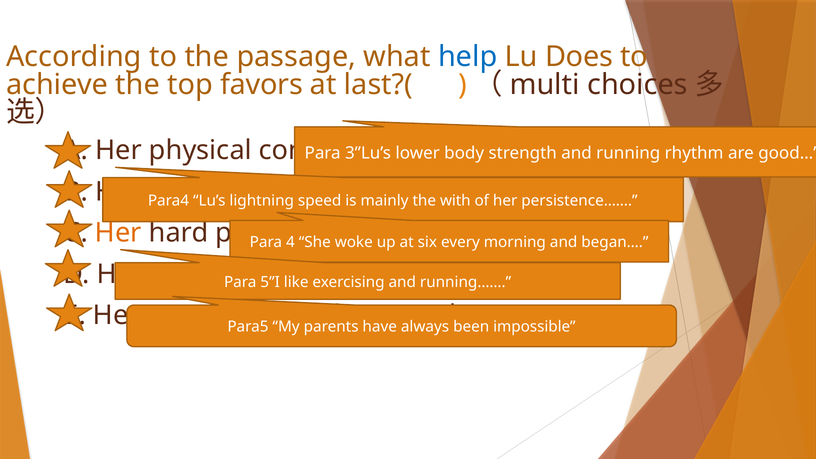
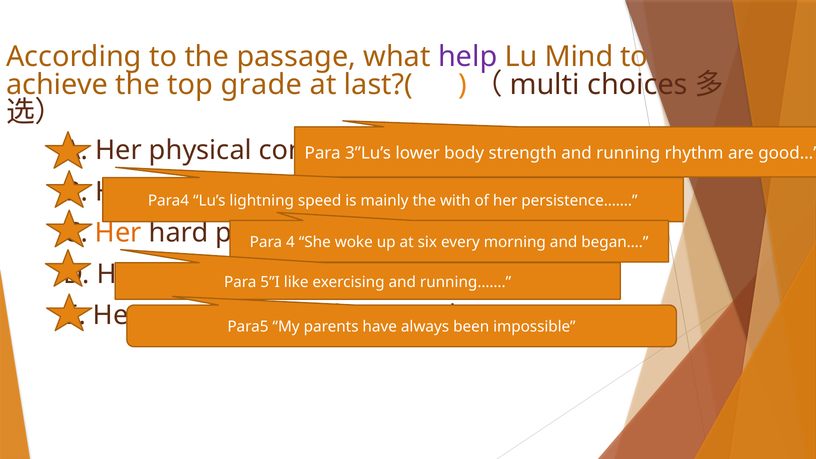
help colour: blue -> purple
Does: Does -> Mind
favors: favors -> grade
